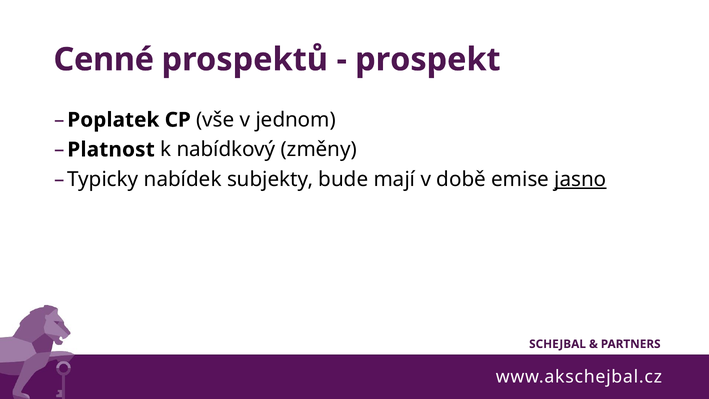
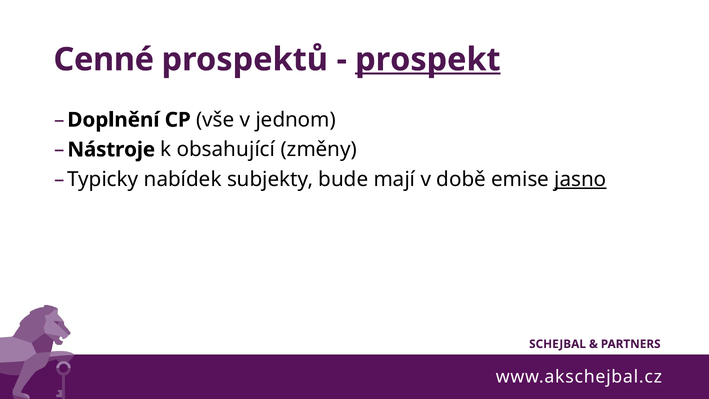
prospekt underline: none -> present
Poplatek: Poplatek -> Doplnění
Platnost: Platnost -> Nástroje
nabídkový: nabídkový -> obsahující
